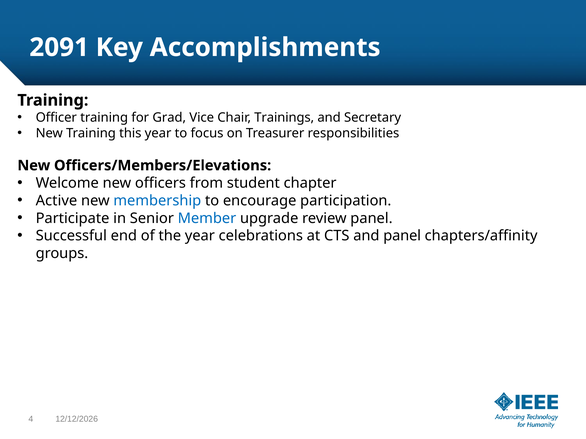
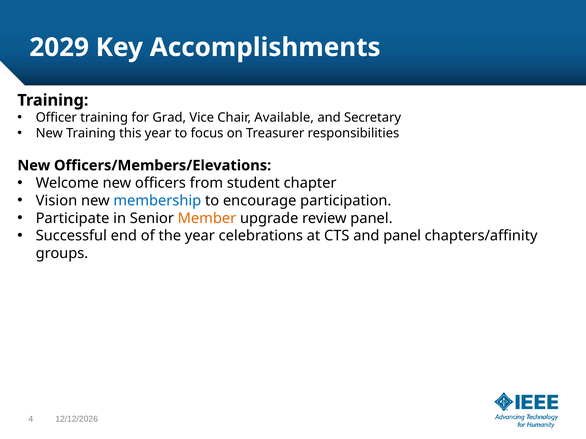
2091: 2091 -> 2029
Trainings: Trainings -> Available
Active: Active -> Vision
Member colour: blue -> orange
